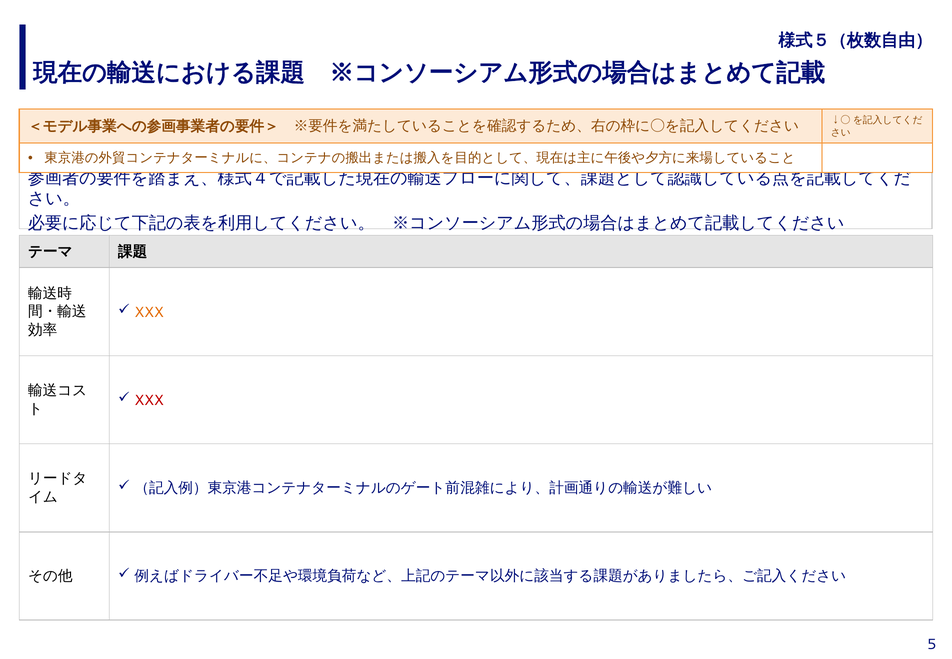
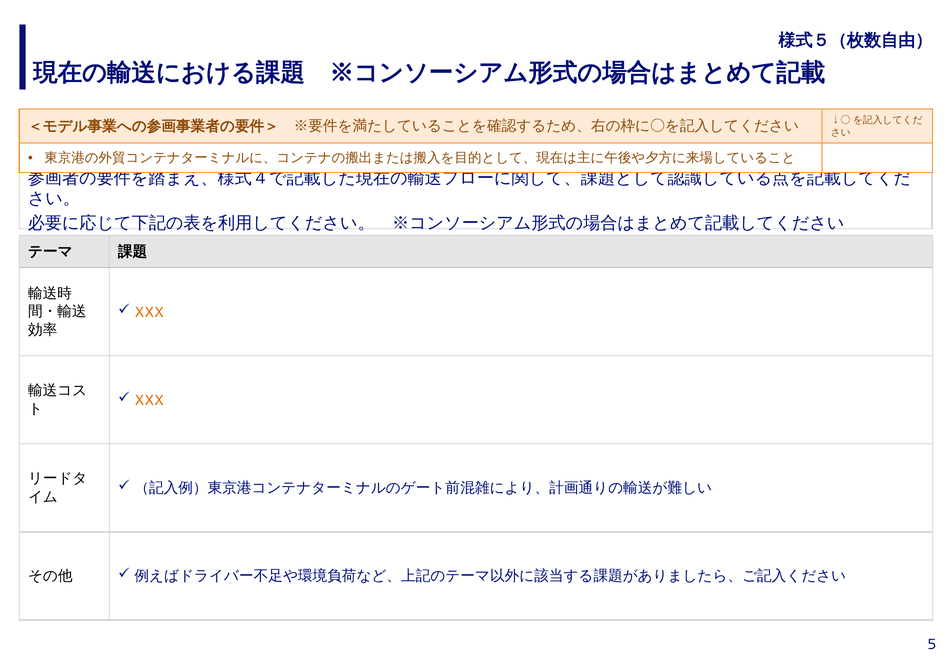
XXX at (149, 401) colour: red -> orange
